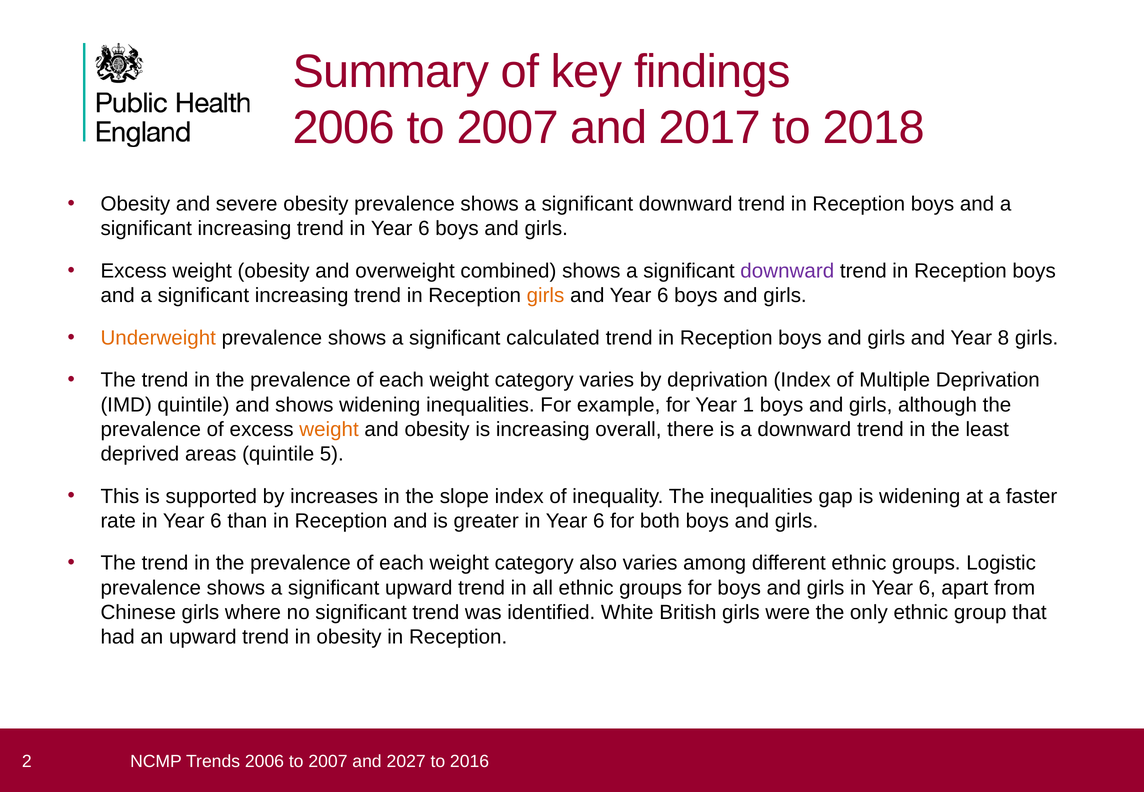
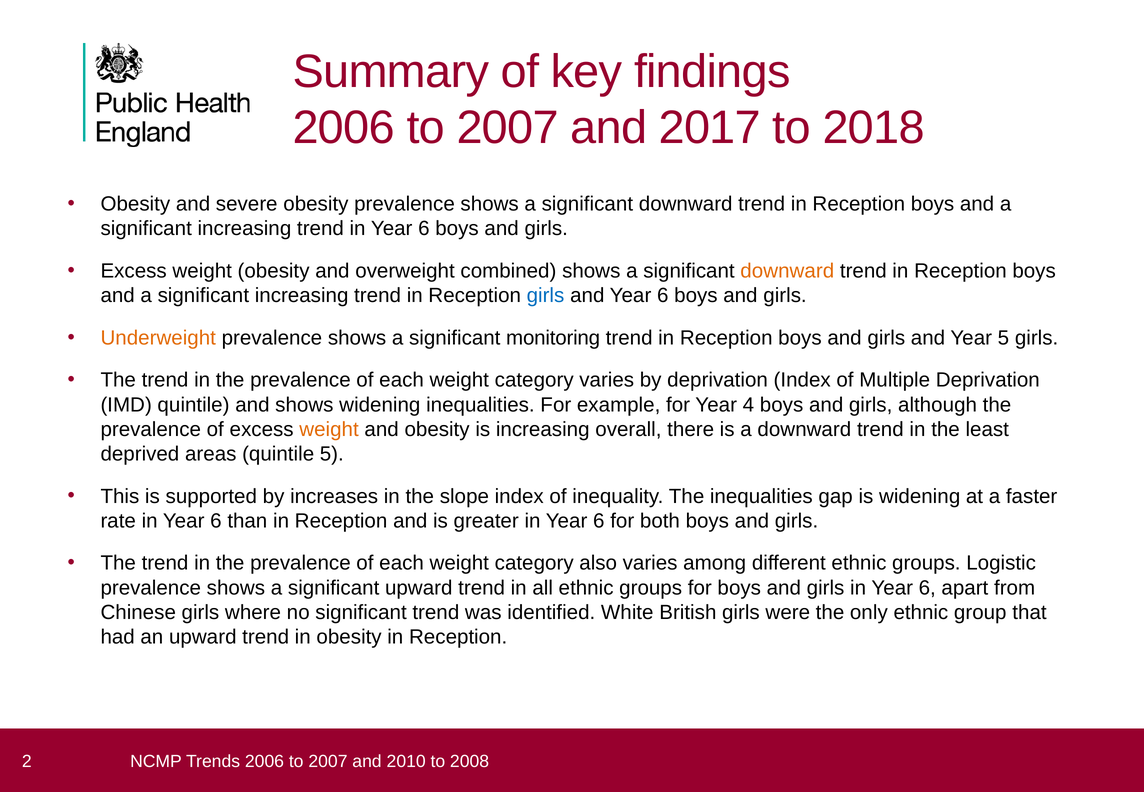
downward at (787, 271) colour: purple -> orange
girls at (545, 296) colour: orange -> blue
calculated: calculated -> monitoring
Year 8: 8 -> 5
1: 1 -> 4
2027: 2027 -> 2010
2016: 2016 -> 2008
